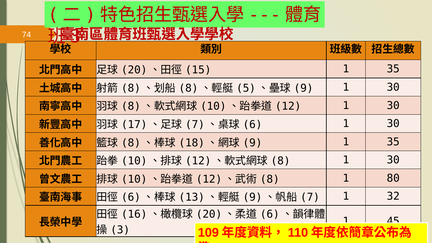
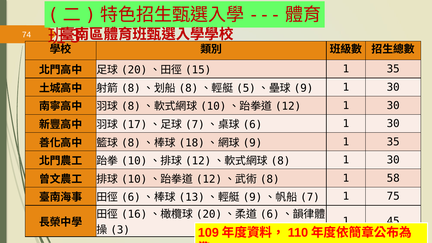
80: 80 -> 58
32: 32 -> 75
